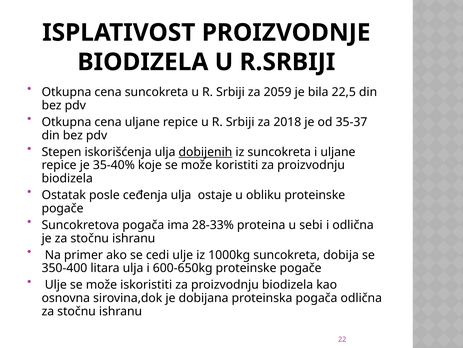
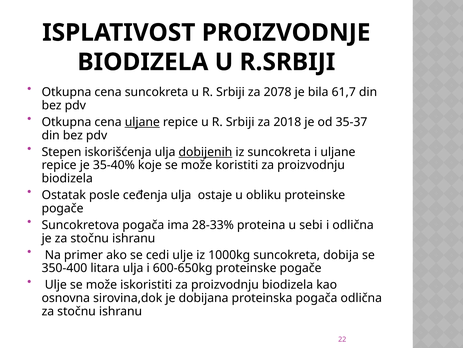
2059: 2059 -> 2078
22,5: 22,5 -> 61,7
uljane at (142, 122) underline: none -> present
